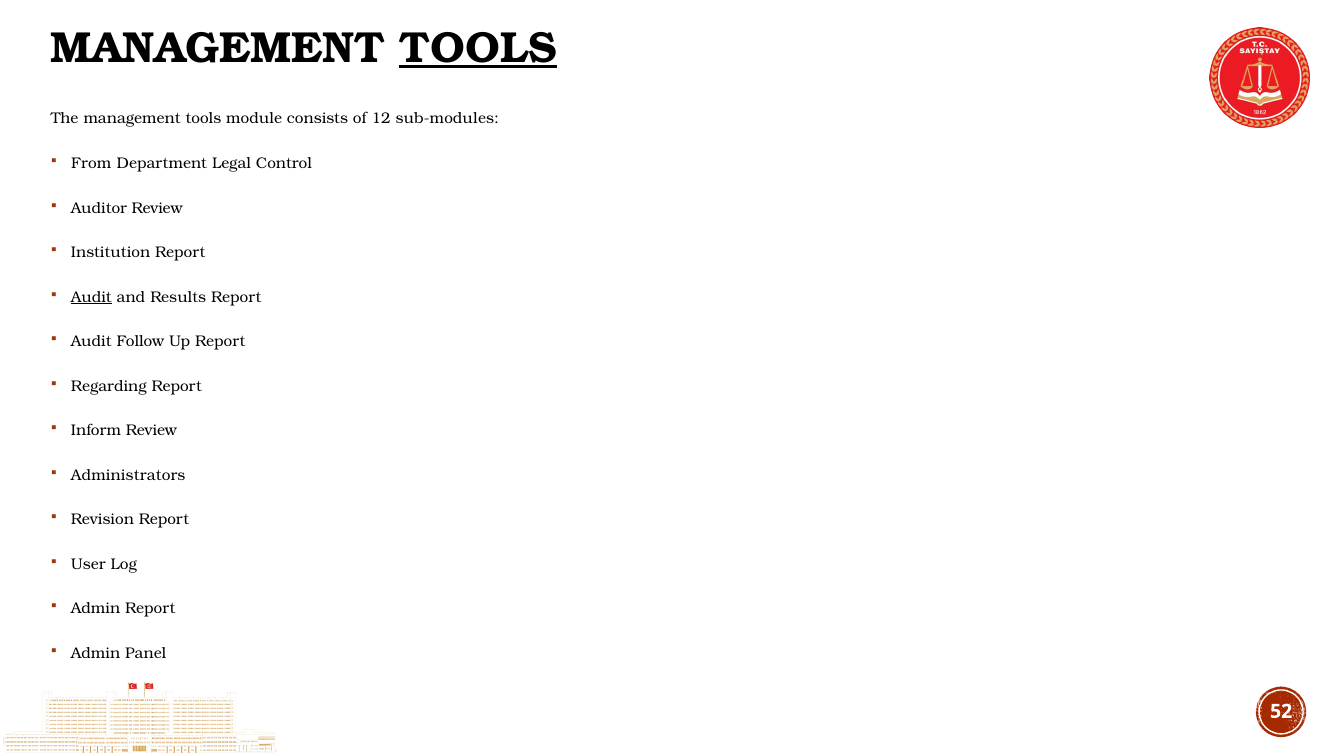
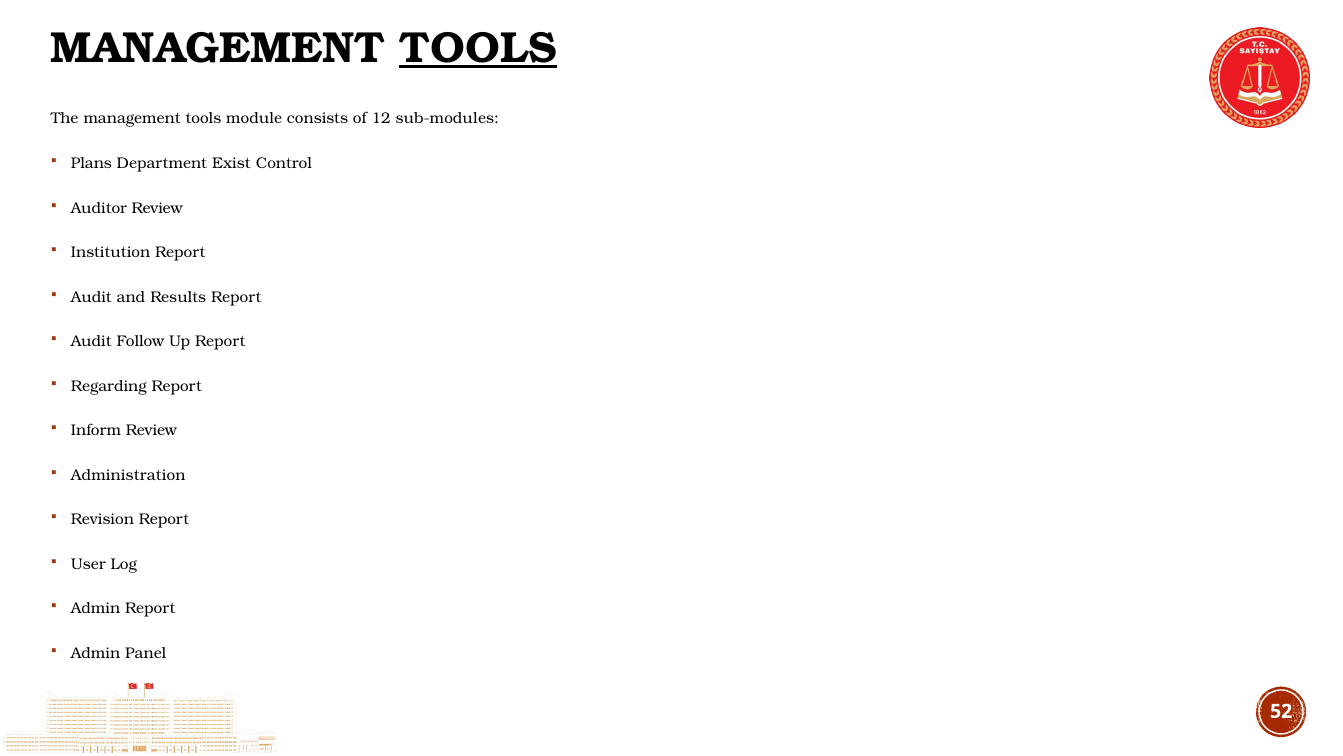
From: From -> Plans
Legal: Legal -> Exist
Audit at (91, 297) underline: present -> none
Administrators: Administrators -> Administration
